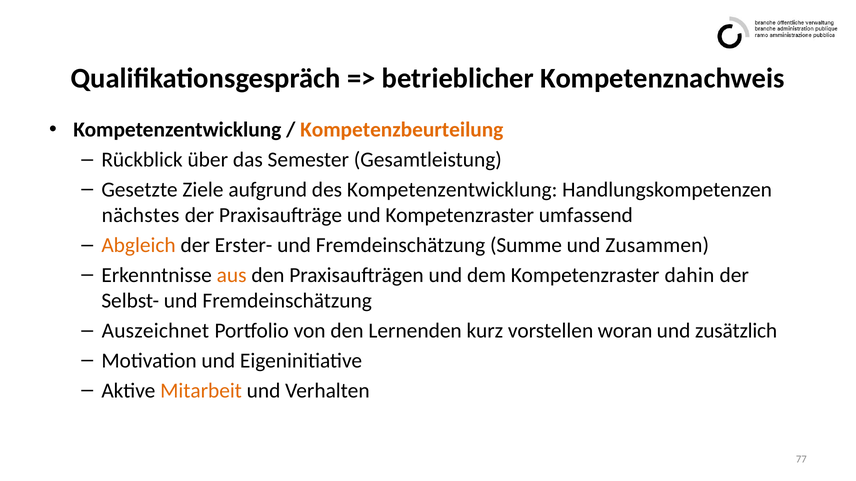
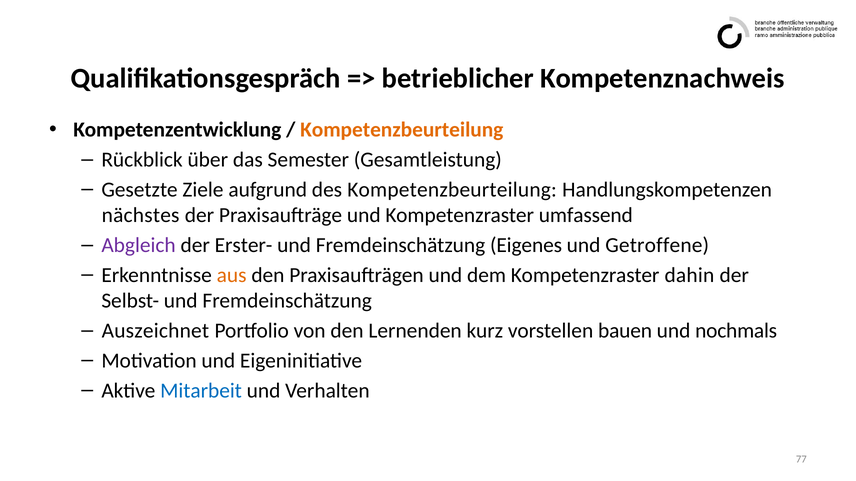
des Kompetenzentwicklung: Kompetenzentwicklung -> Kompetenzbeurteilung
Abgleich colour: orange -> purple
Summe: Summe -> Eigenes
Zusammen: Zusammen -> Getroffene
woran: woran -> bauen
zusätzlich: zusätzlich -> nochmals
Mitarbeit colour: orange -> blue
